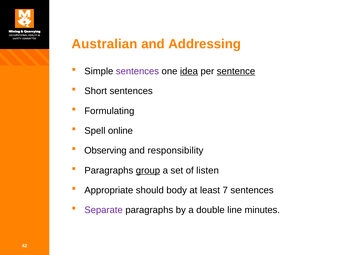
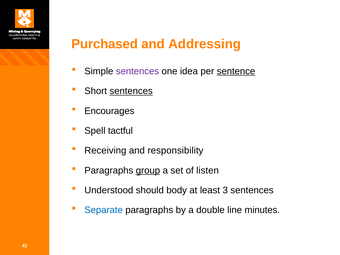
Australian: Australian -> Purchased
idea underline: present -> none
sentences at (131, 91) underline: none -> present
Formulating: Formulating -> Encourages
online: online -> tactful
Observing: Observing -> Receiving
Appropriate: Appropriate -> Understood
7: 7 -> 3
Separate colour: purple -> blue
